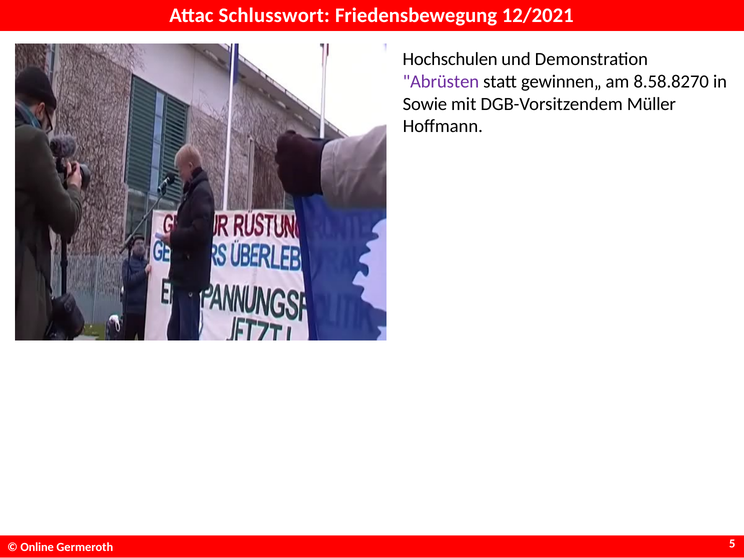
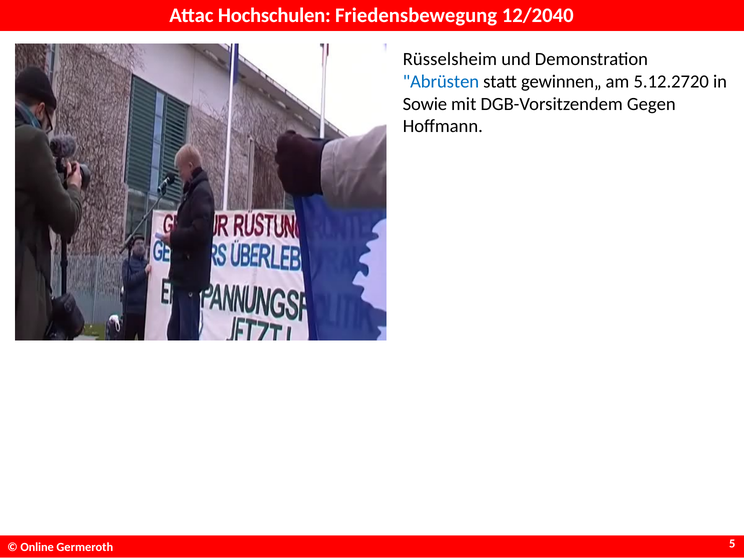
Schlusswort: Schlusswort -> Hochschulen
12/2021: 12/2021 -> 12/2040
Hochschulen: Hochschulen -> Rüsselsheim
Abrüsten colour: purple -> blue
8.58.8270: 8.58.8270 -> 5.12.2720
Müller: Müller -> Gegen
